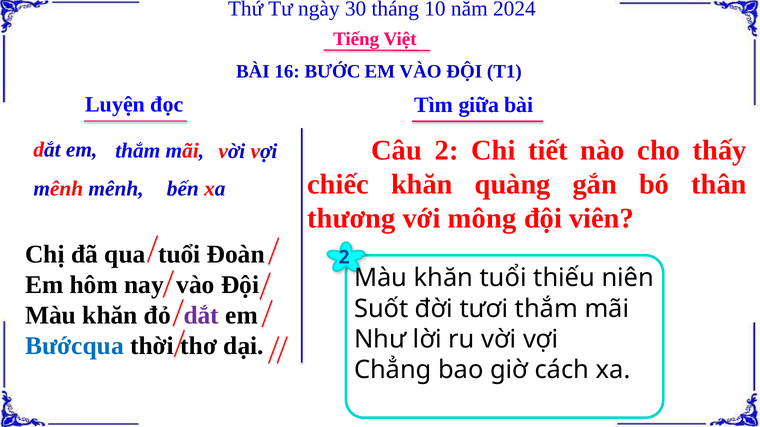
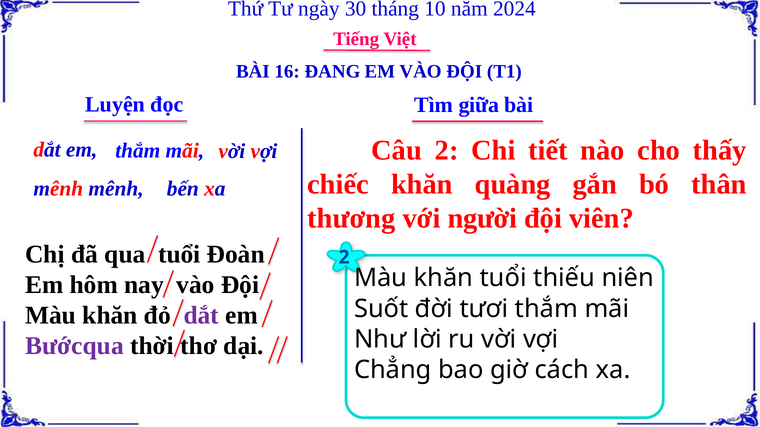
BƯỚC: BƯỚC -> ĐANG
mông: mông -> người
Bướcqua colour: blue -> purple
